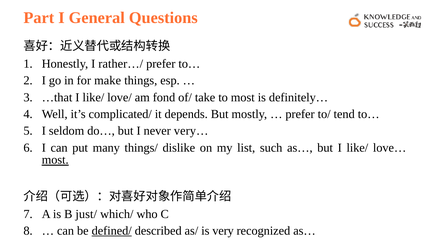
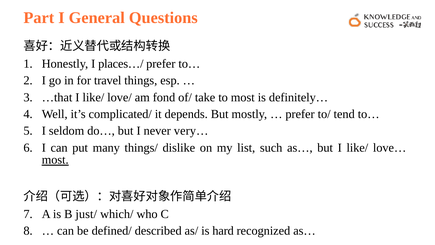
rather…/: rather…/ -> places…/
make: make -> travel
defined/ underline: present -> none
very: very -> hard
